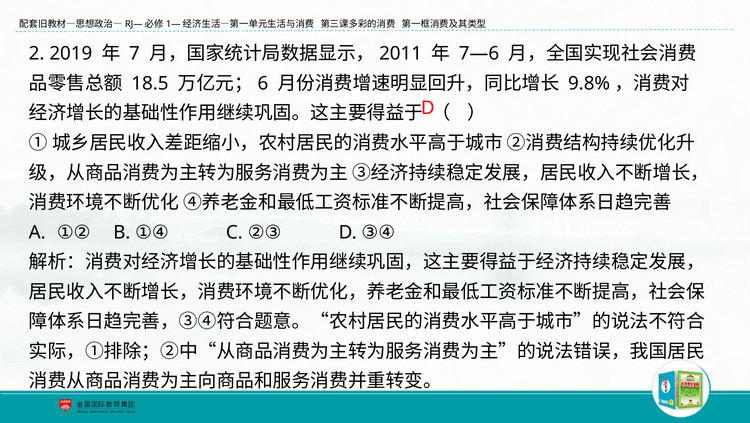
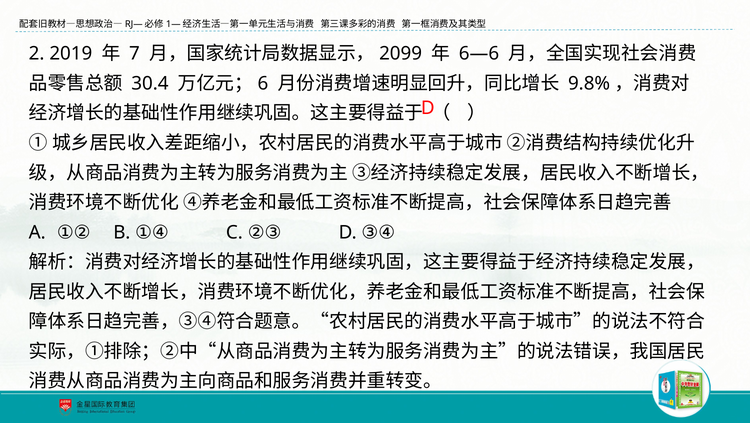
2011: 2011 -> 2099
7—6: 7—6 -> 6—6
18.5: 18.5 -> 30.4
